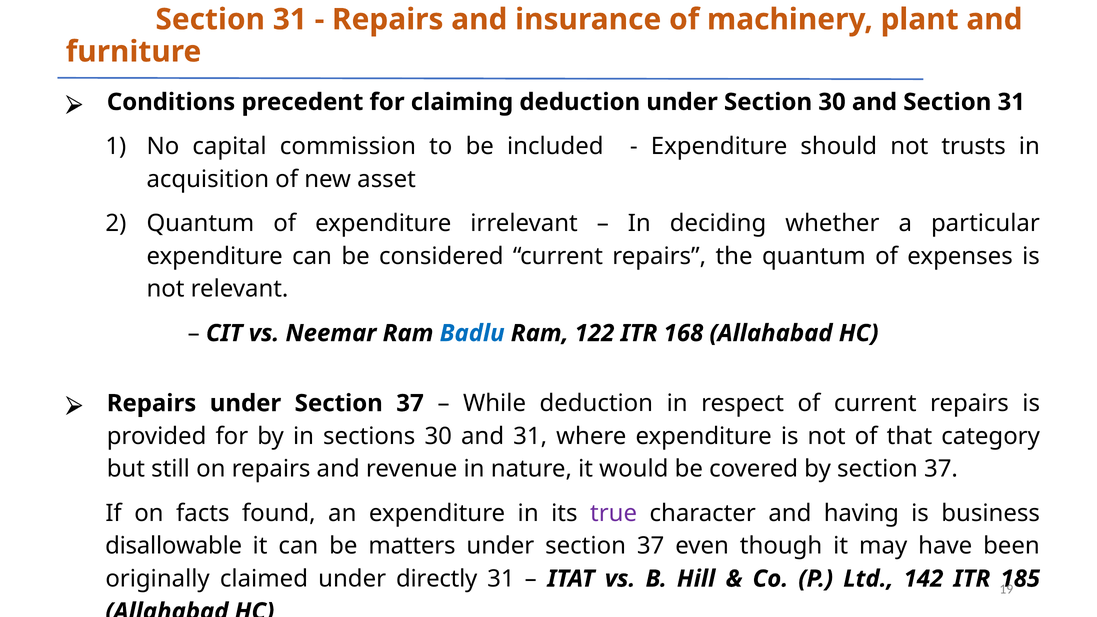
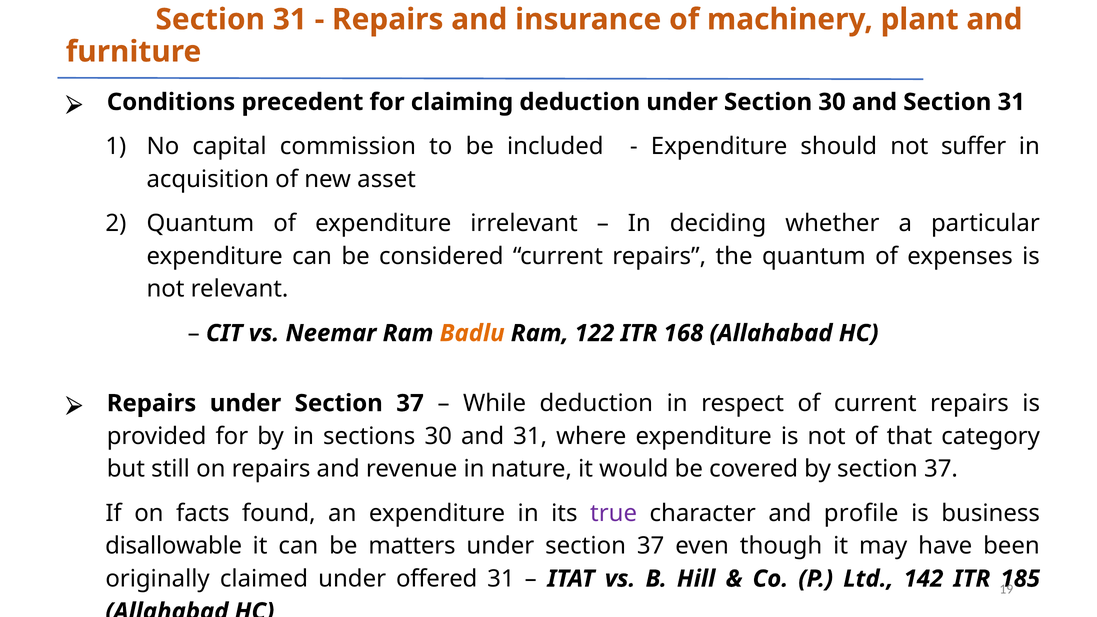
trusts: trusts -> suffer
Badlu colour: blue -> orange
having: having -> profile
directly: directly -> offered
